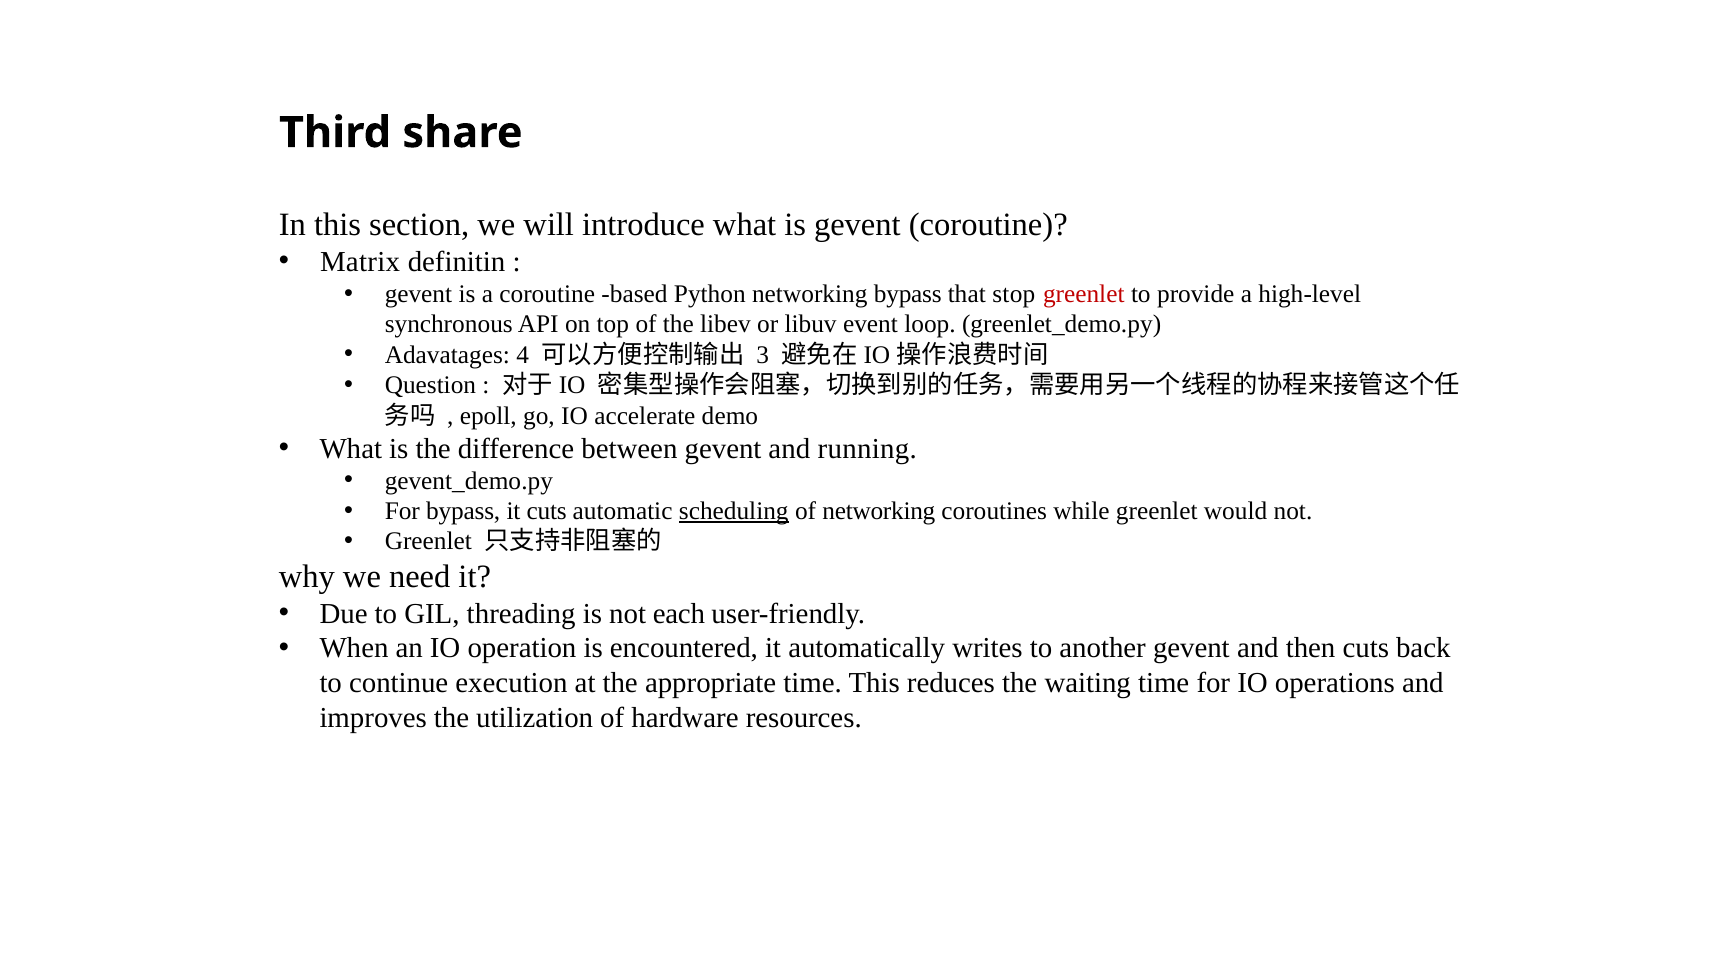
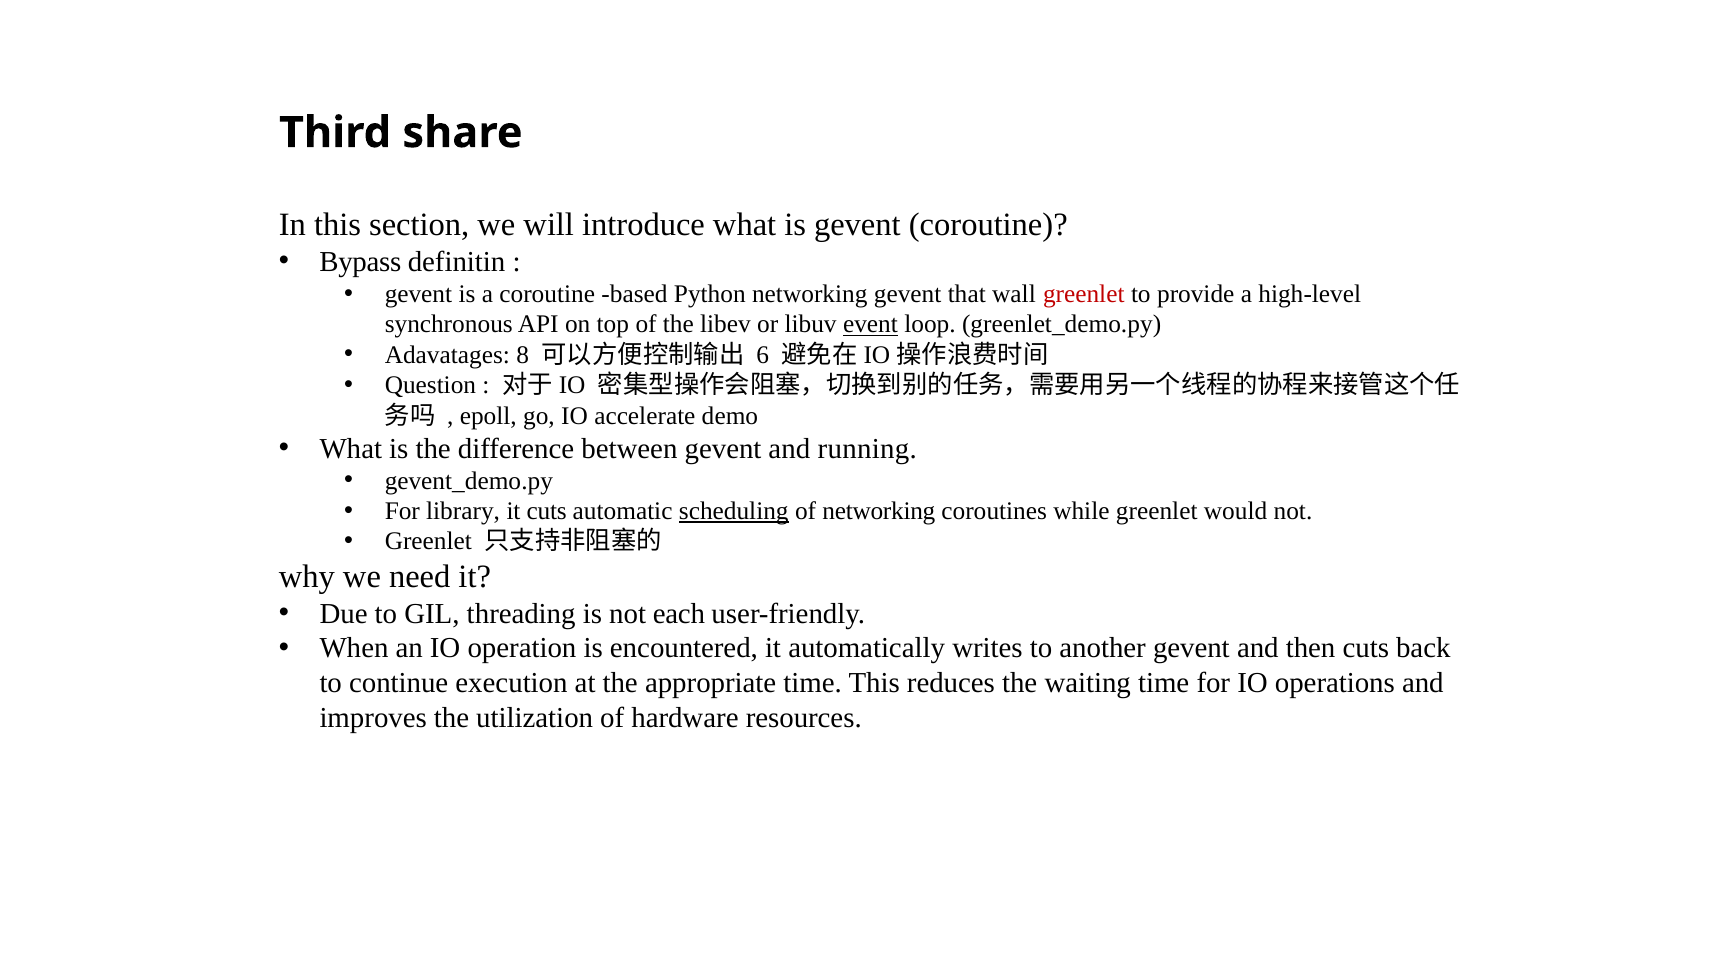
Matrix: Matrix -> Bypass
networking bypass: bypass -> gevent
stop: stop -> wall
event underline: none -> present
4: 4 -> 8
3: 3 -> 6
For bypass: bypass -> library
